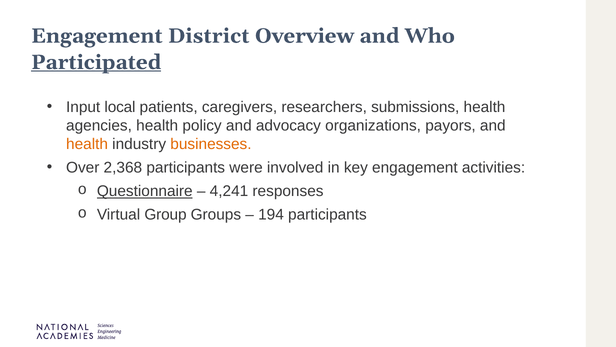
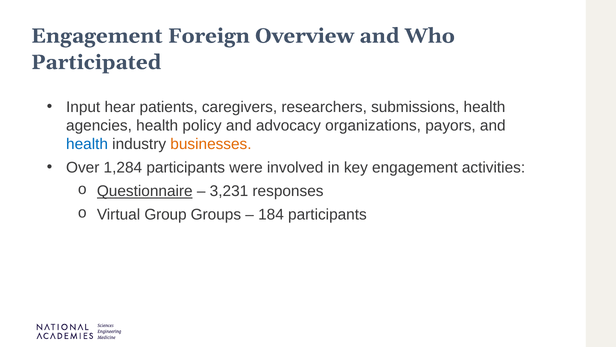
District: District -> Foreign
Participated underline: present -> none
local: local -> hear
health at (87, 144) colour: orange -> blue
2,368: 2,368 -> 1,284
4,241: 4,241 -> 3,231
194: 194 -> 184
